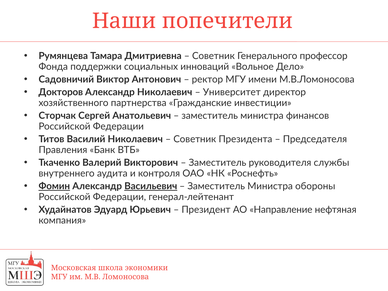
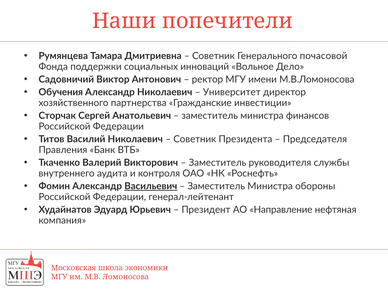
профессор: профессор -> почасовой
Докторов: Докторов -> Обучения
Фомин underline: present -> none
